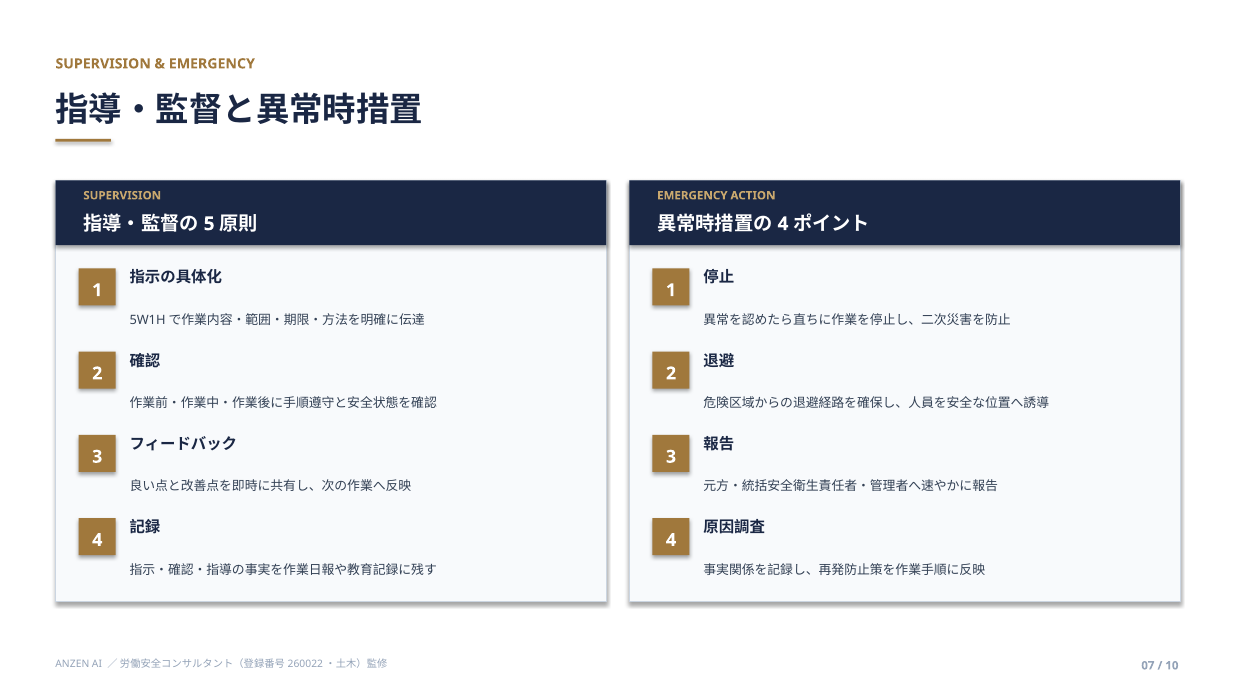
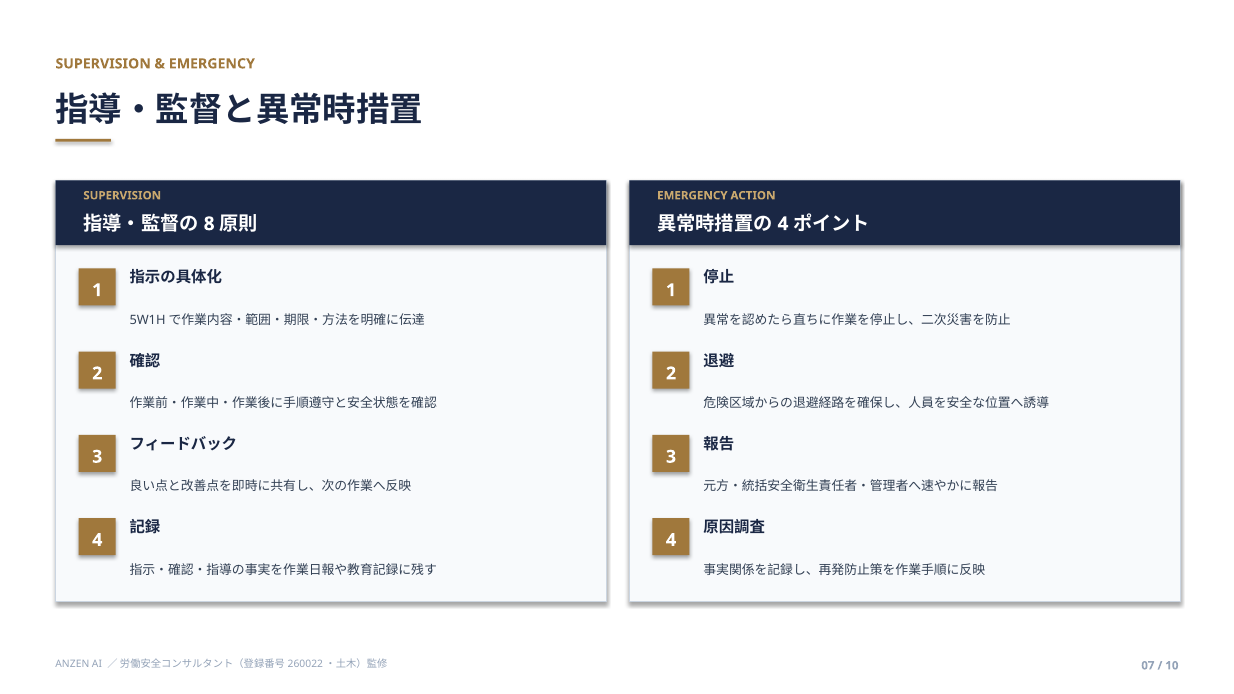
5: 5 -> 8
